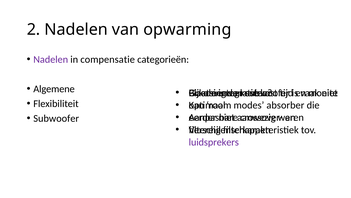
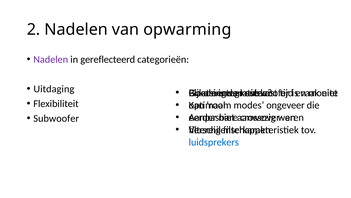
compensatie: compensatie -> gereflecteerd
Algemene: Algemene -> Uitdaging
absorber: absorber -> ongeveer
luidsprekers colour: purple -> blue
